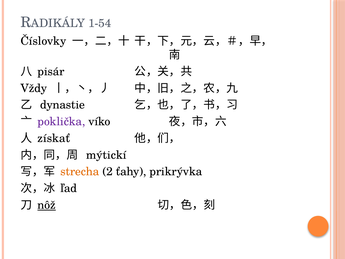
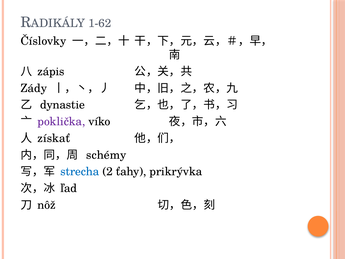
1-54: 1-54 -> 1-62
pisár: pisár -> zápis
Vždy: Vždy -> Zády
mýtickí: mýtickí -> schémy
strecha colour: orange -> blue
nôž underline: present -> none
